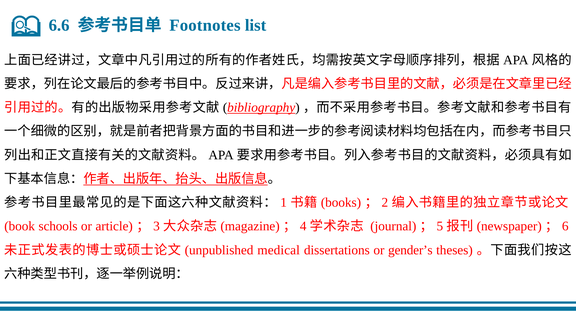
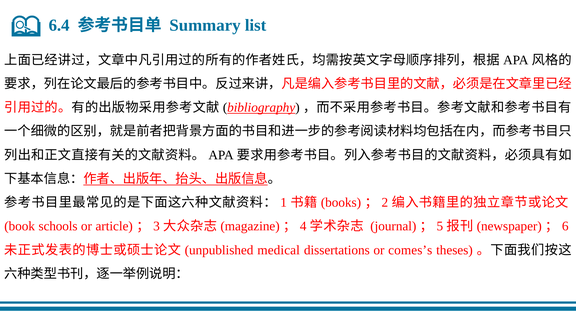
6.6: 6.6 -> 6.4
Footnotes: Footnotes -> Summary
gender’s: gender’s -> comes’s
